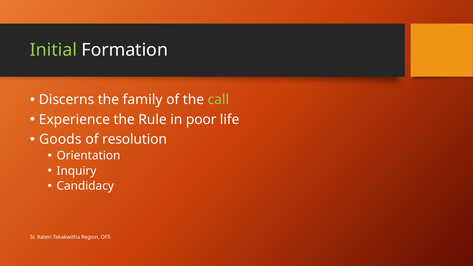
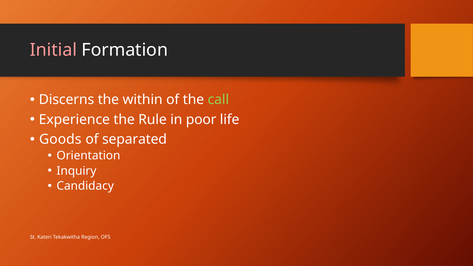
Initial colour: light green -> pink
family: family -> within
resolution: resolution -> separated
